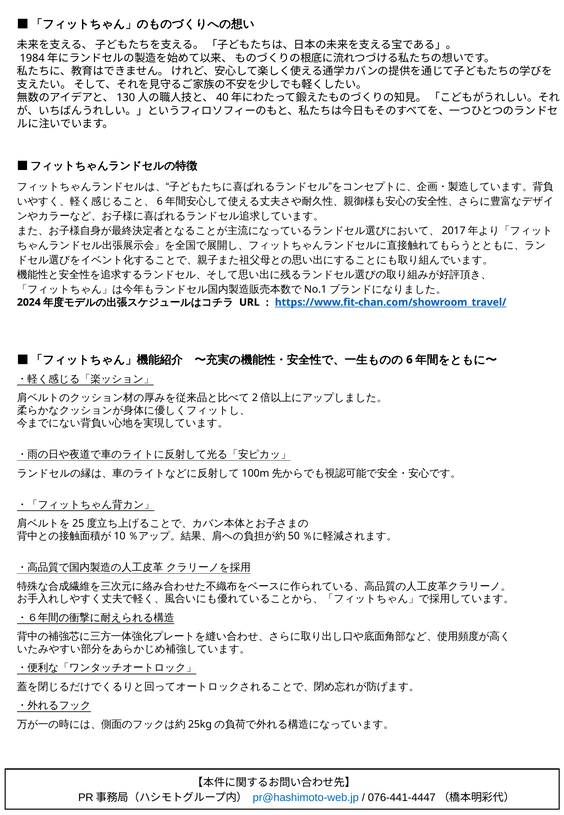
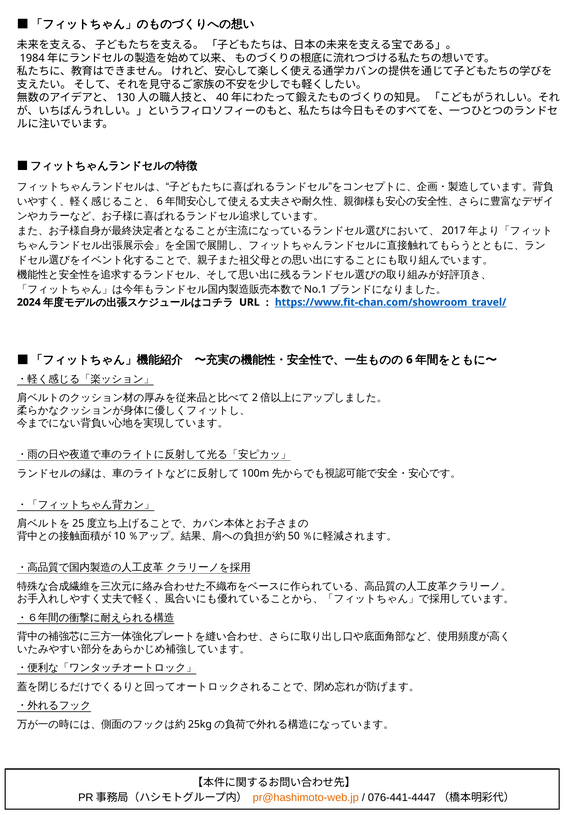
pr@hashimoto-web.jp colour: blue -> orange
